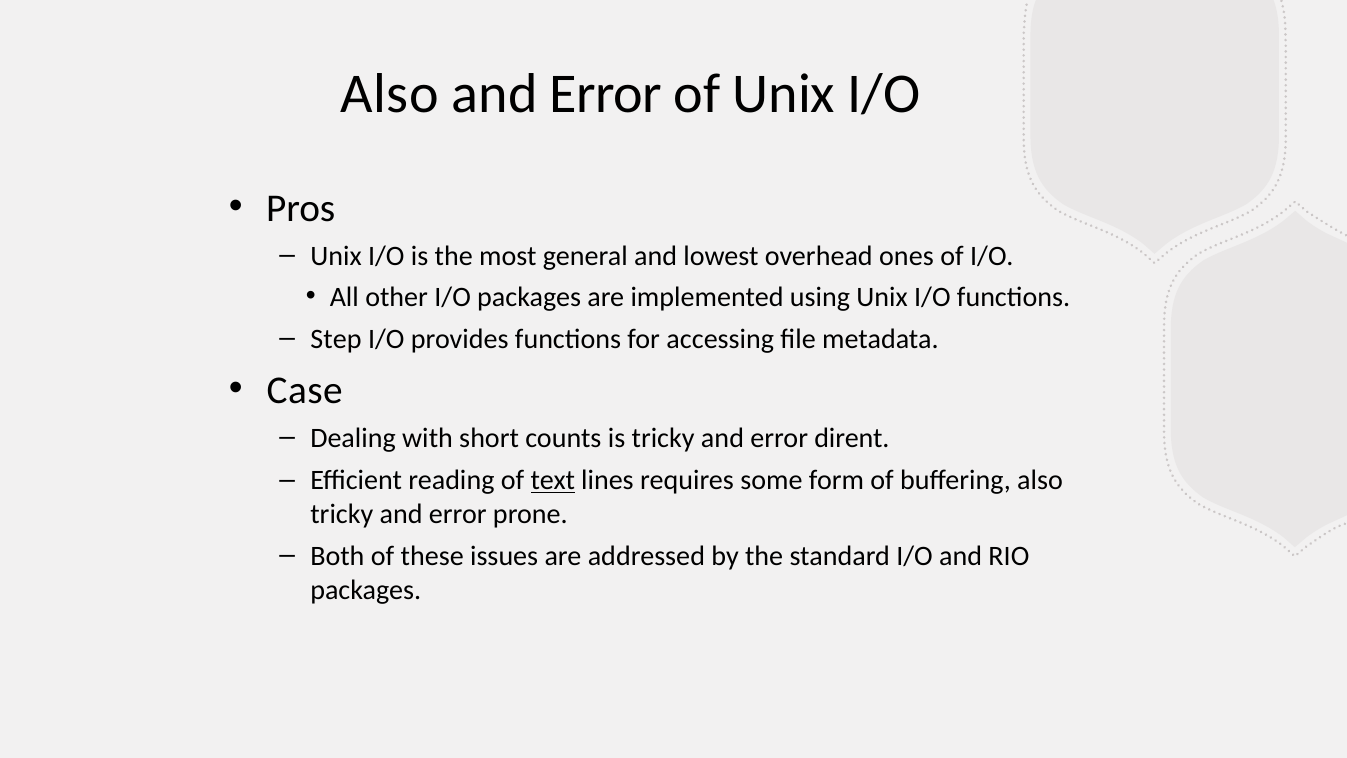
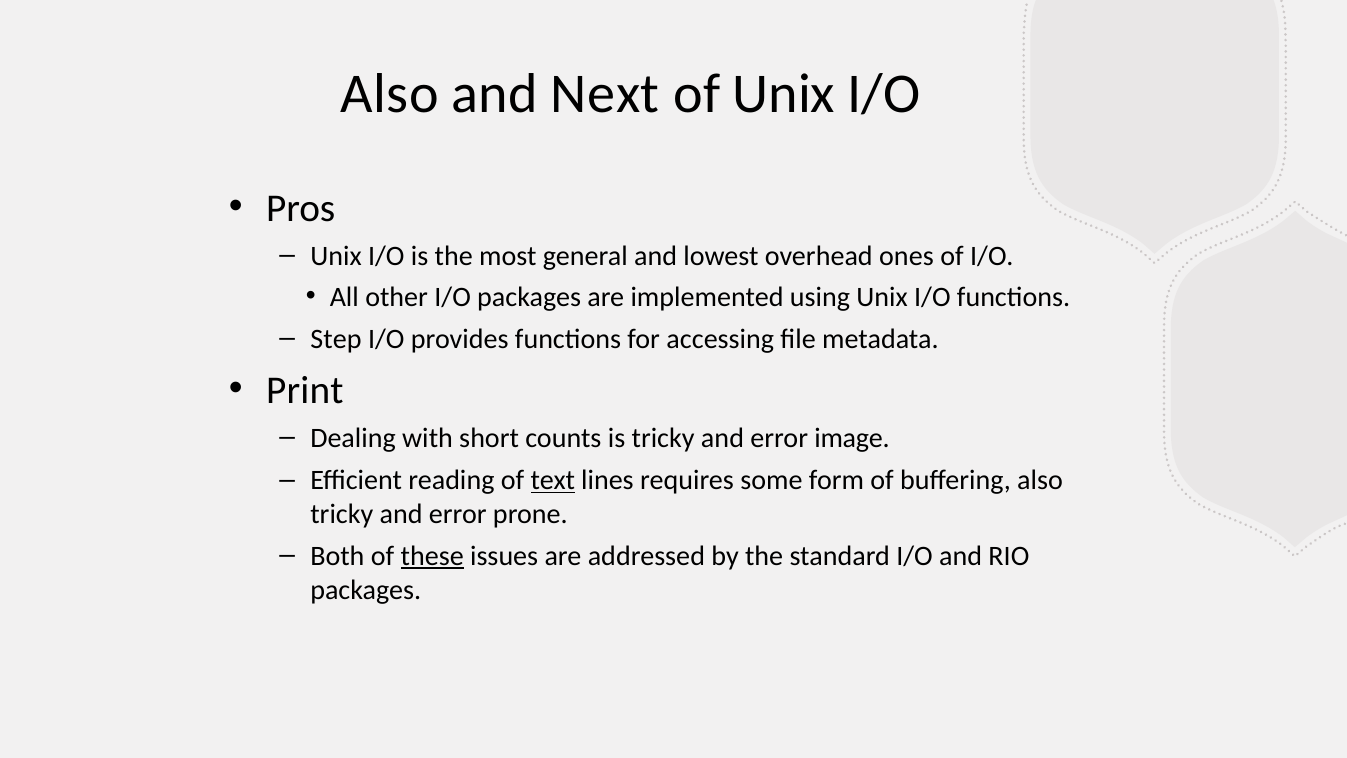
Error at (606, 94): Error -> Next
Case: Case -> Print
dirent: dirent -> image
these underline: none -> present
